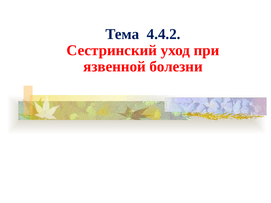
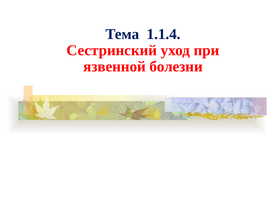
4.4.2: 4.4.2 -> 1.1.4
